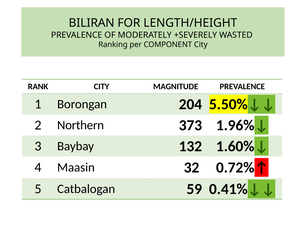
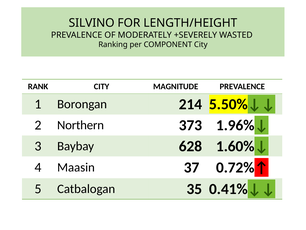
BILIRAN: BILIRAN -> SILVINO
204: 204 -> 214
132: 132 -> 628
32: 32 -> 37
59: 59 -> 35
